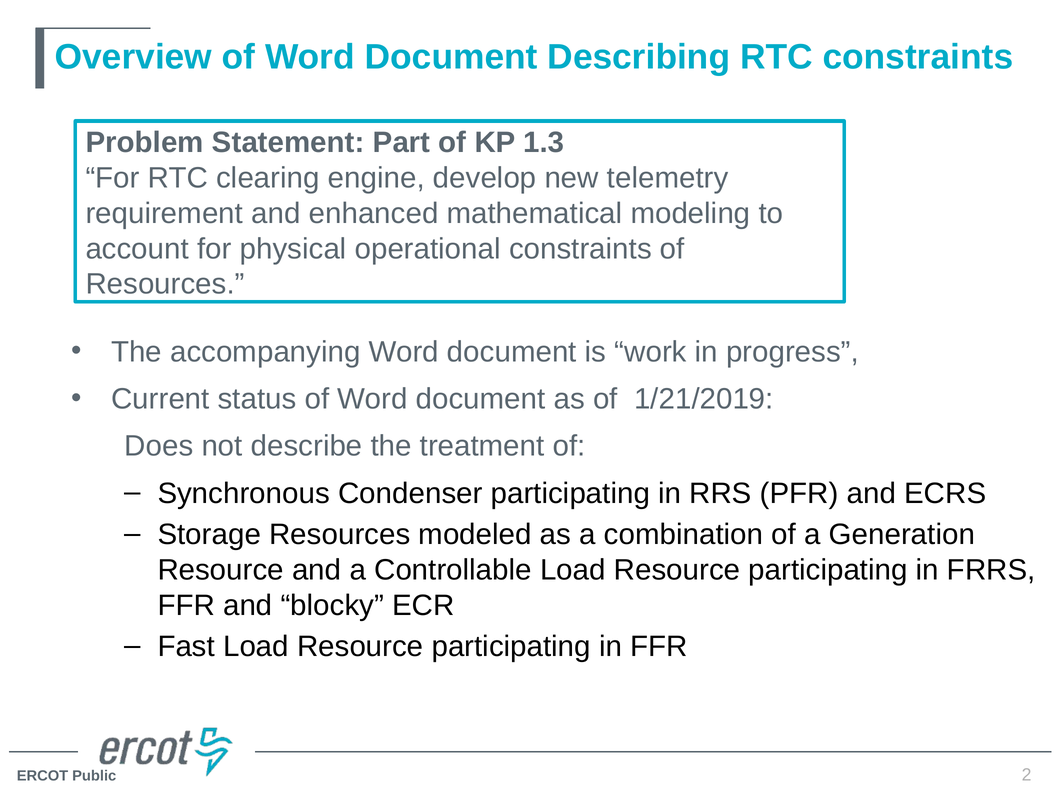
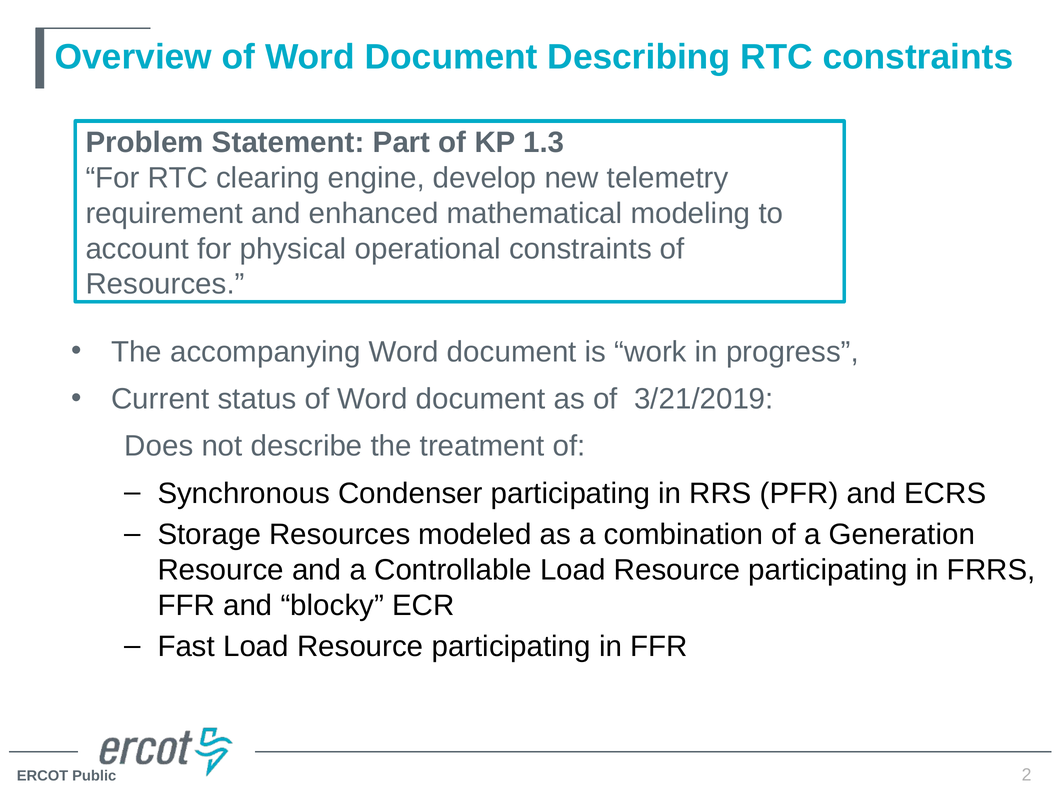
1/21/2019: 1/21/2019 -> 3/21/2019
